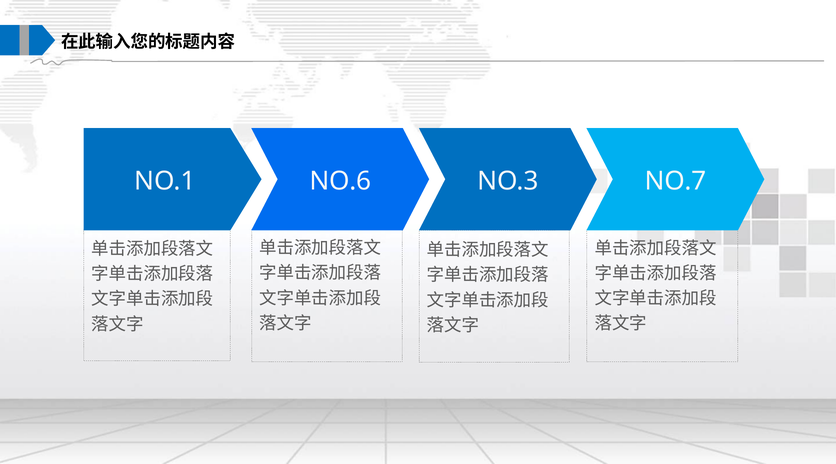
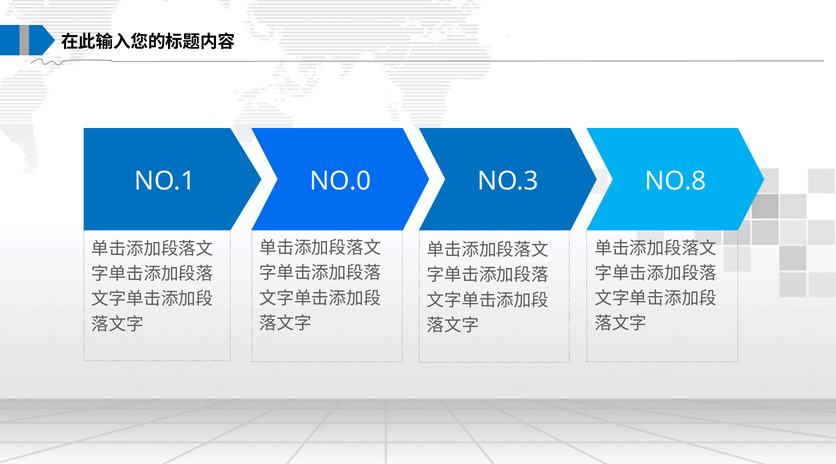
NO.6: NO.6 -> NO.0
NO.7: NO.7 -> NO.8
